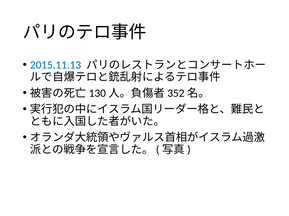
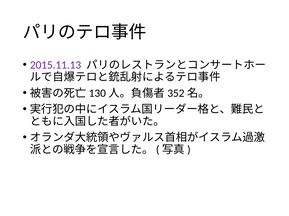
2015.11.13 colour: blue -> purple
